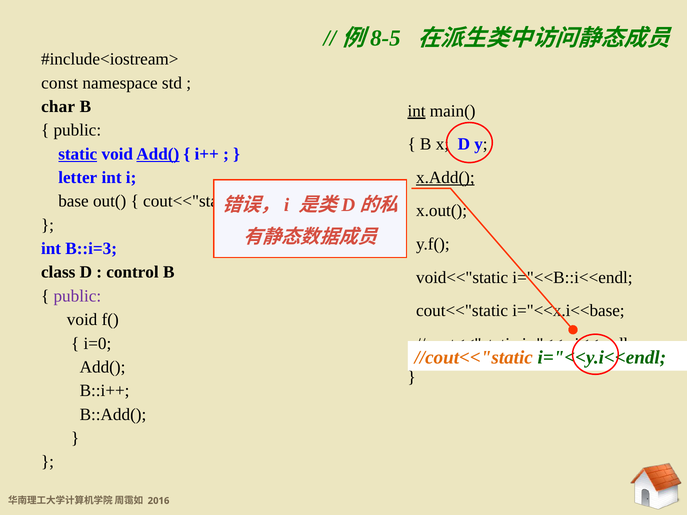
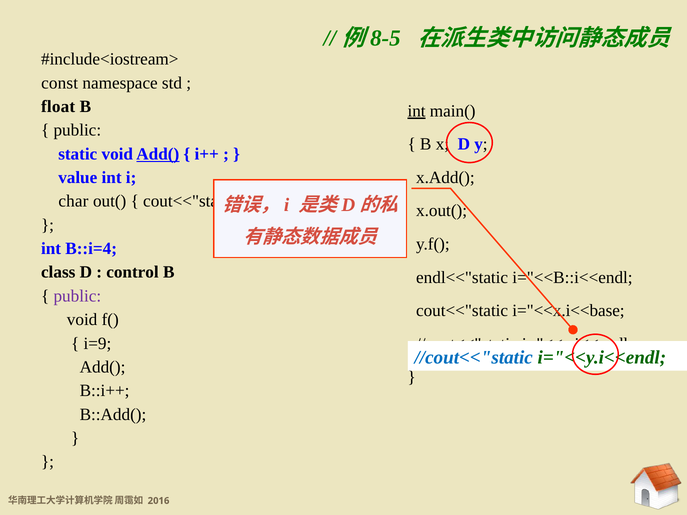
char: char -> float
static underline: present -> none
x.Add( underline: present -> none
letter: letter -> value
base: base -> char
B::i=3: B::i=3 -> B::i=4
void<<"static: void<<"static -> endl<<"static
i=0: i=0 -> i=9
//cout<<"static at (474, 357) colour: orange -> blue
